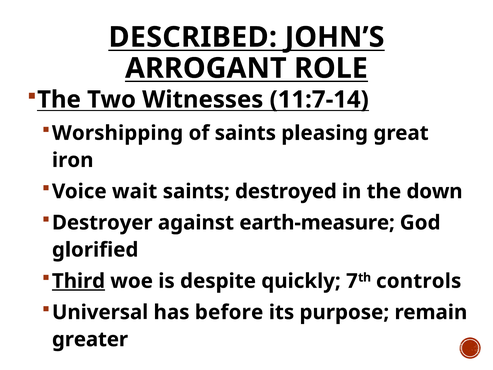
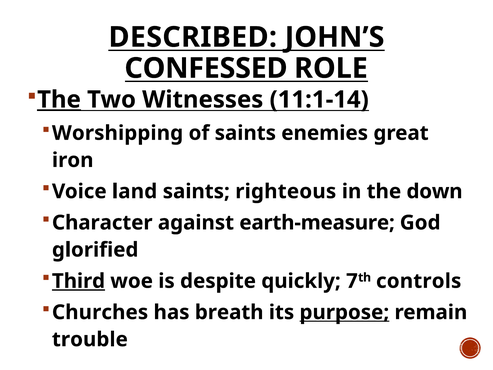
ARROGANT: ARROGANT -> CONFESSED
The at (59, 100) underline: none -> present
11:7-14: 11:7-14 -> 11:1-14
pleasing: pleasing -> enemies
wait: wait -> land
destroyed: destroyed -> righteous
Destroyer: Destroyer -> Character
Universal: Universal -> Churches
before: before -> breath
purpose underline: none -> present
greater: greater -> trouble
